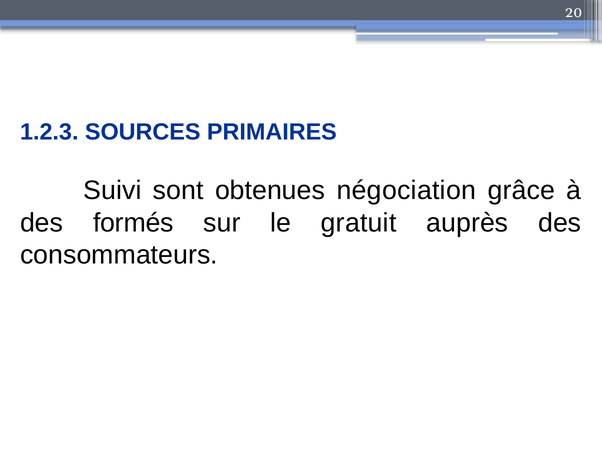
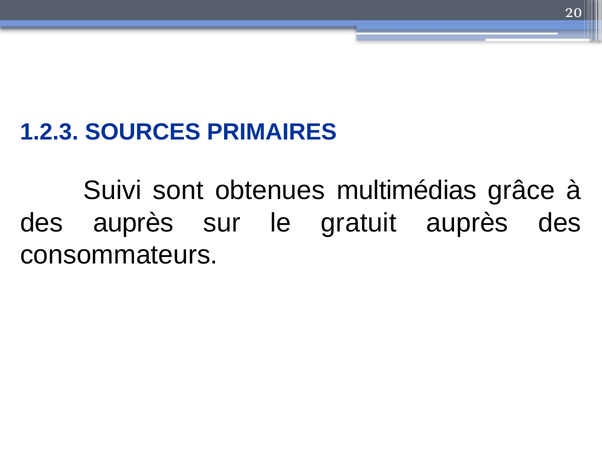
négociation: négociation -> multimédias
des formés: formés -> auprès
